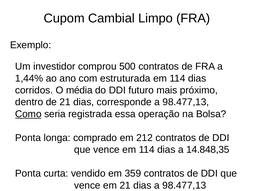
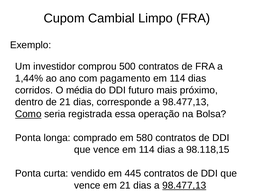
estruturada: estruturada -> pagamento
212: 212 -> 580
14.848,35: 14.848,35 -> 98.118,15
359: 359 -> 445
98.477,13 at (184, 185) underline: none -> present
